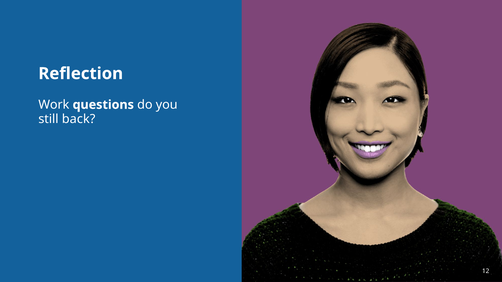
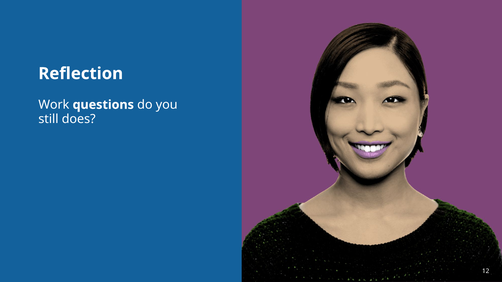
back: back -> does
